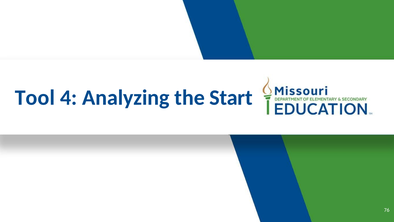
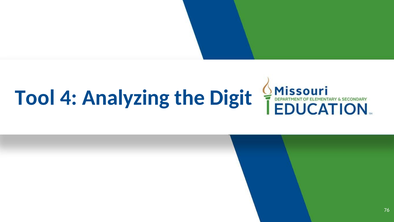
Start: Start -> Digit
